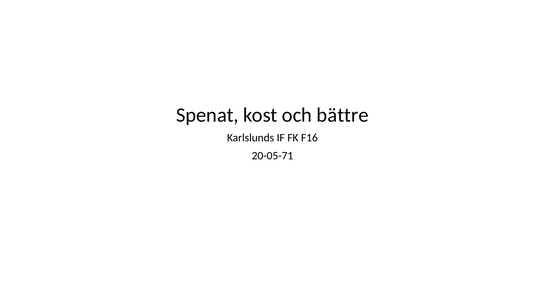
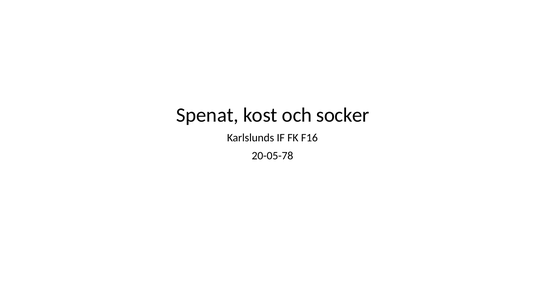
bättre: bättre -> socker
20-05-71: 20-05-71 -> 20-05-78
